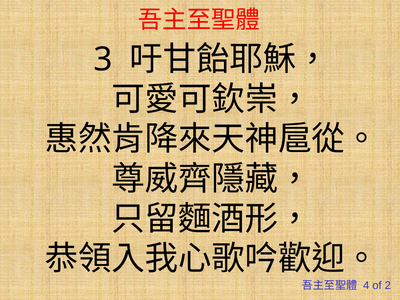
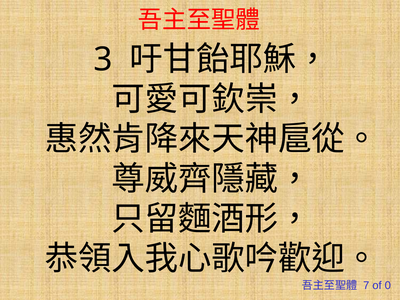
4: 4 -> 7
2: 2 -> 0
